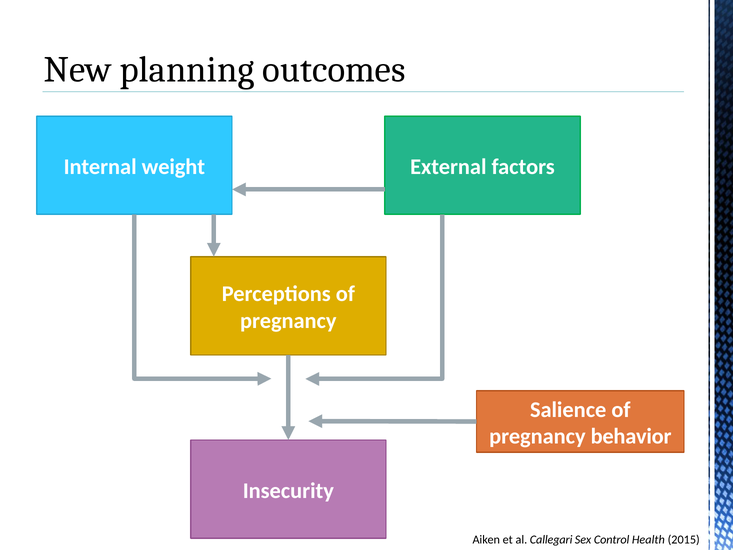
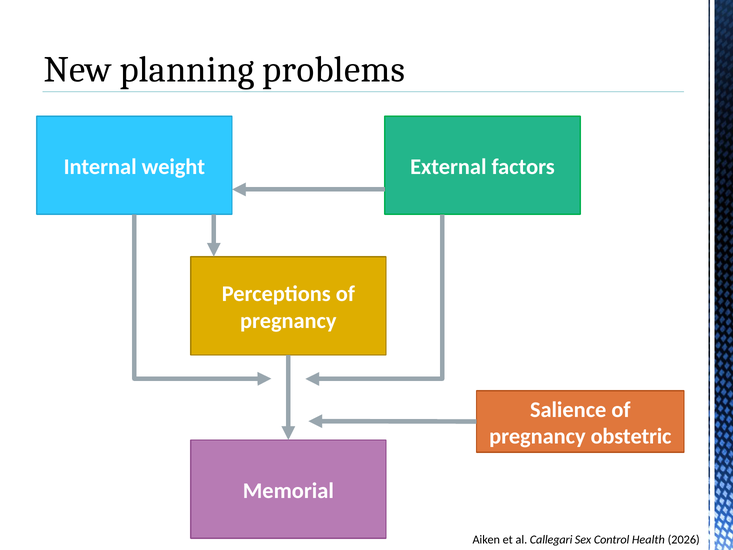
outcomes: outcomes -> problems
behavior: behavior -> obstetric
Insecurity: Insecurity -> Memorial
2015: 2015 -> 2026
